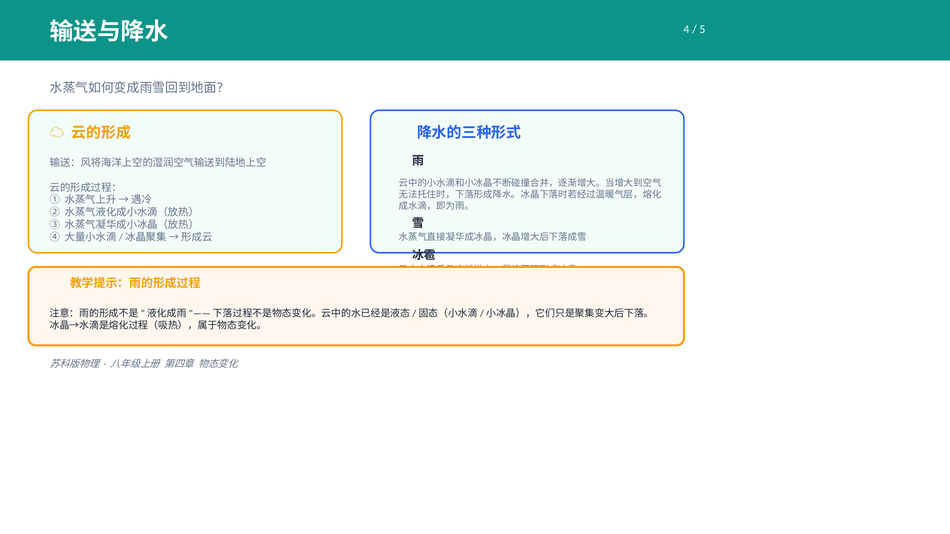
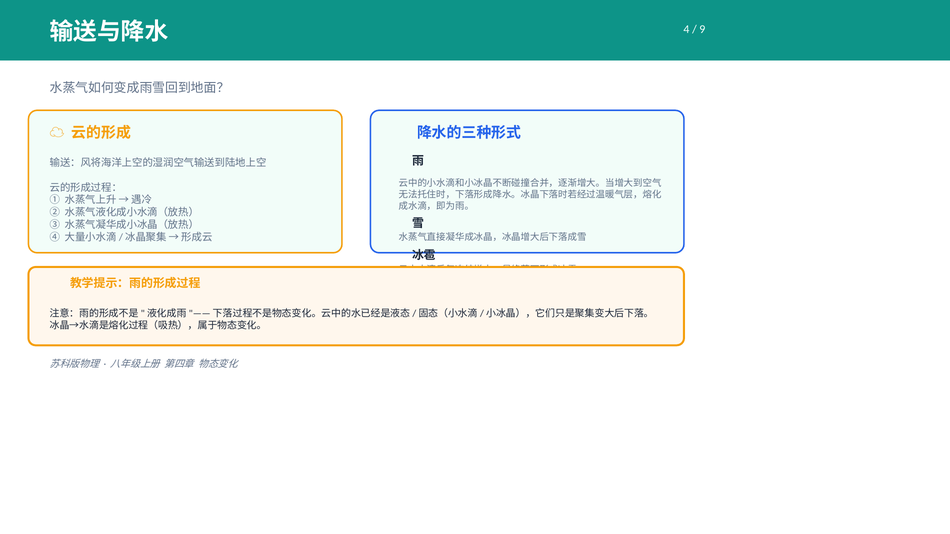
5: 5 -> 9
